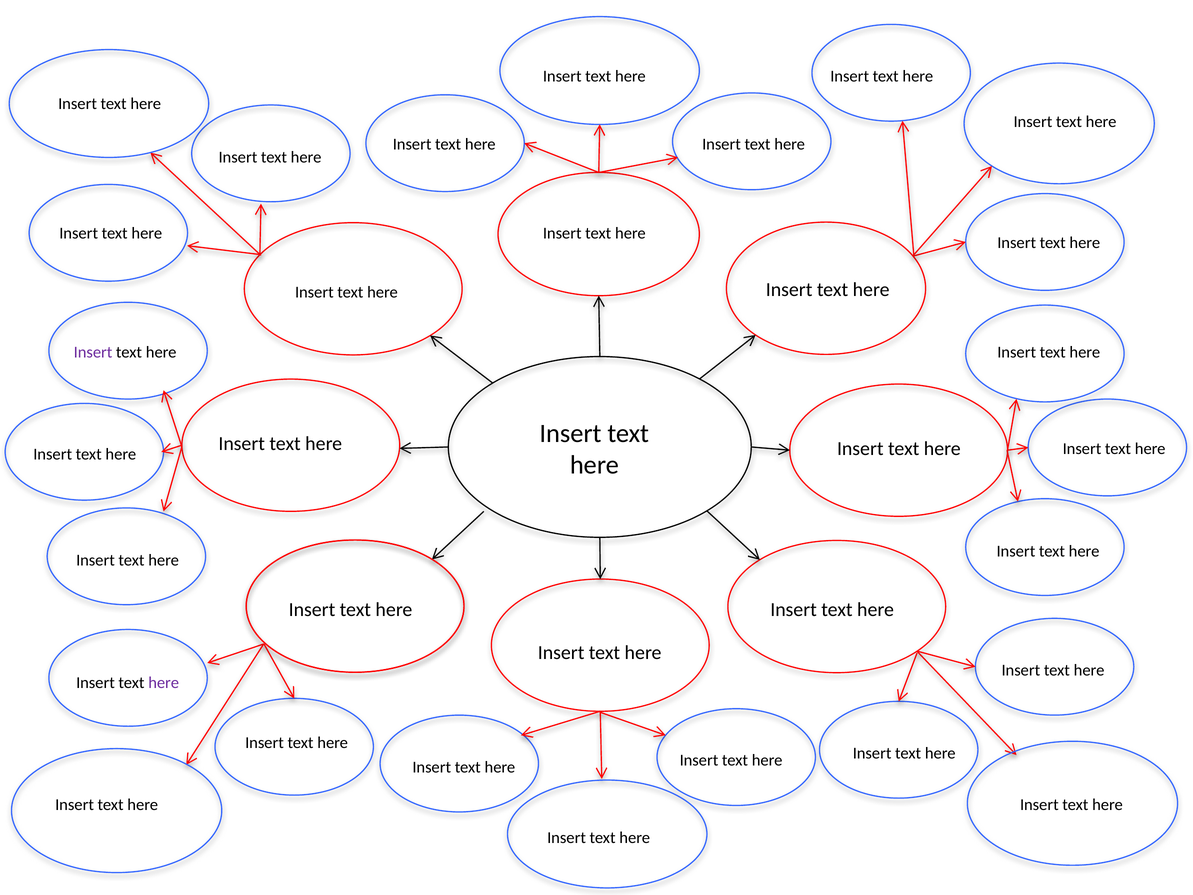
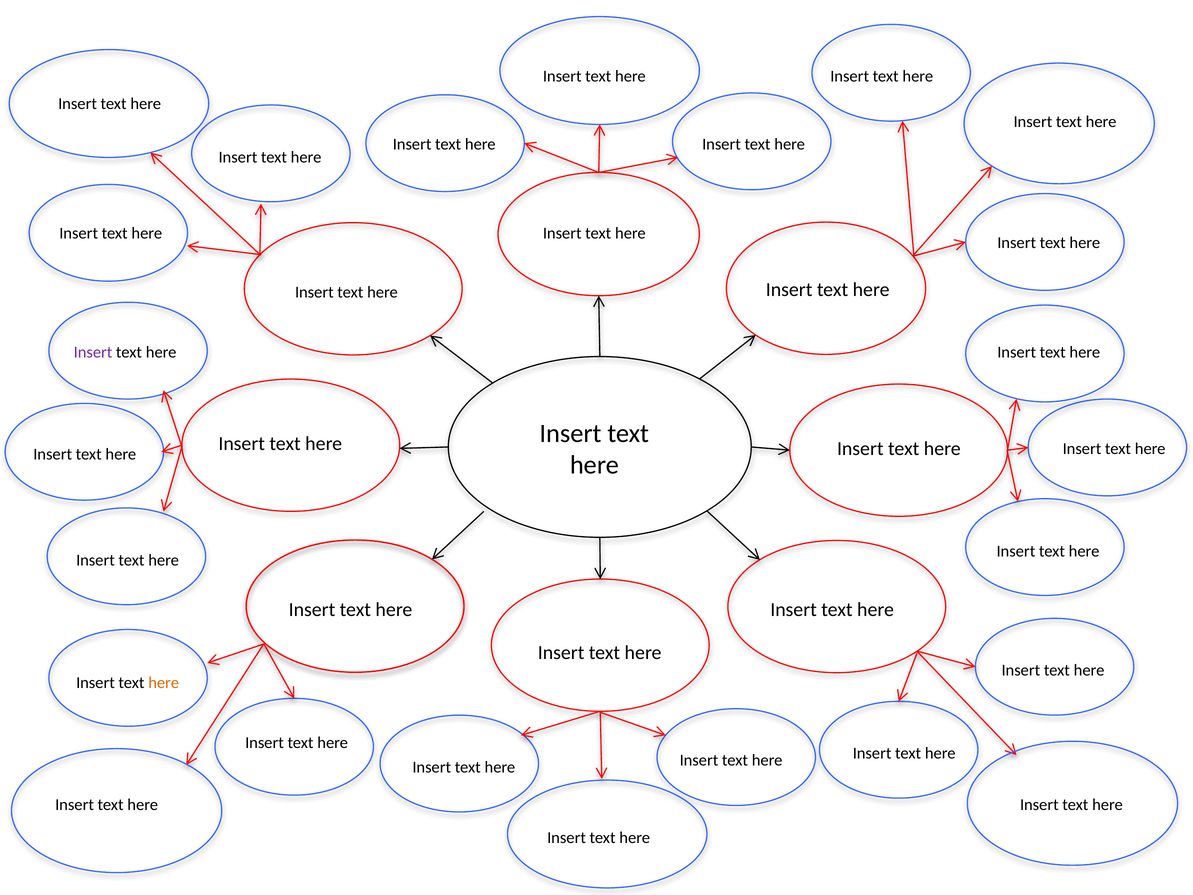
here at (164, 683) colour: purple -> orange
